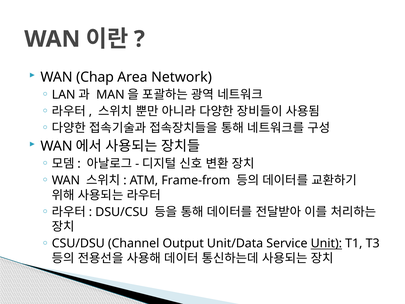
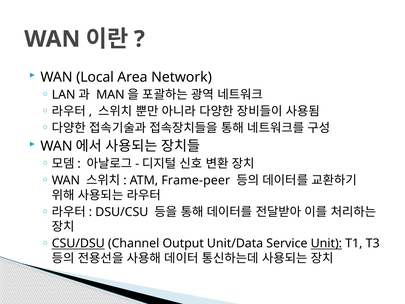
Chap: Chap -> Local
Frame-from: Frame-from -> Frame-peer
CSU/DSU underline: none -> present
